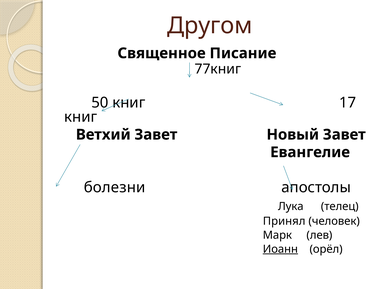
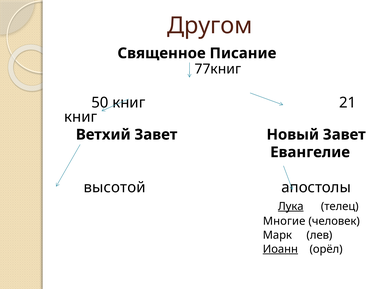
17: 17 -> 21
болезни: болезни -> высотой
Лука underline: none -> present
Принял: Принял -> Многие
